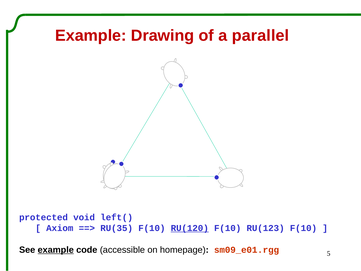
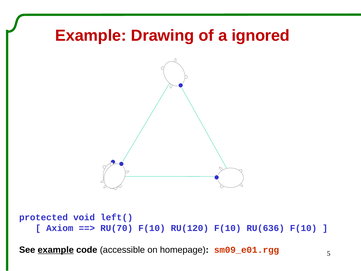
parallel: parallel -> ignored
RU(35: RU(35 -> RU(70
RU(120 underline: present -> none
RU(123: RU(123 -> RU(636
